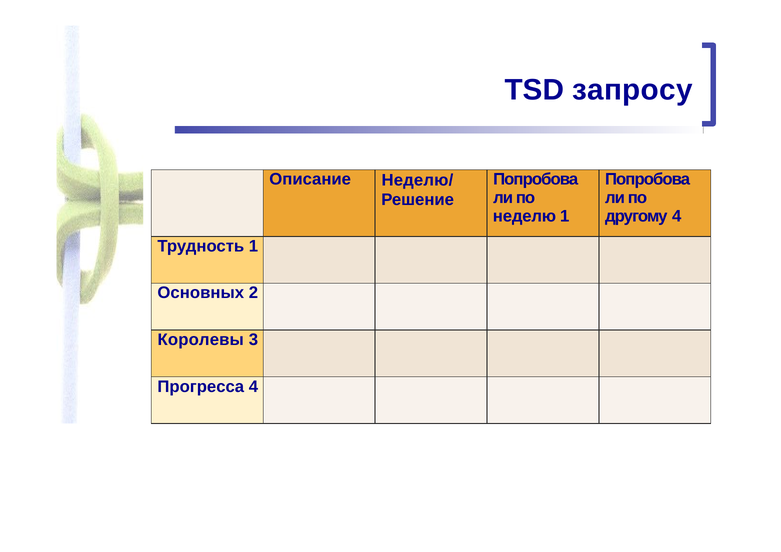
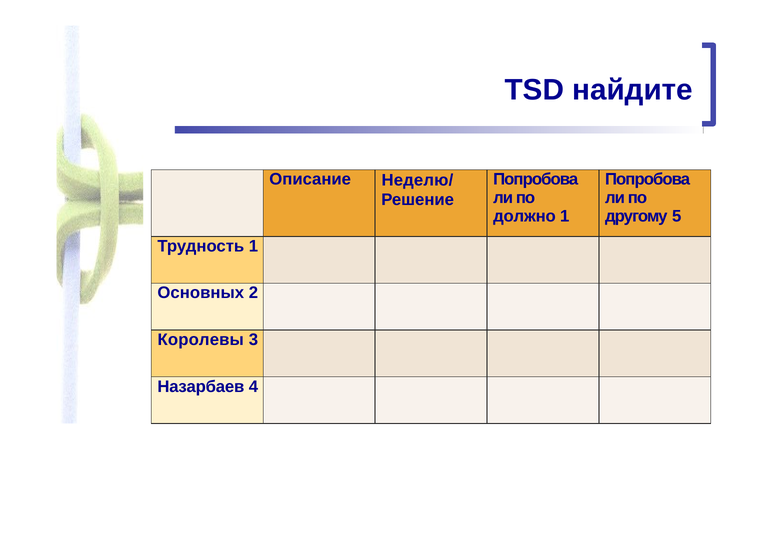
запросу: запросу -> найдите
неделю: неделю -> должно
другому 4: 4 -> 5
Прогресса: Прогресса -> Назарбаев
